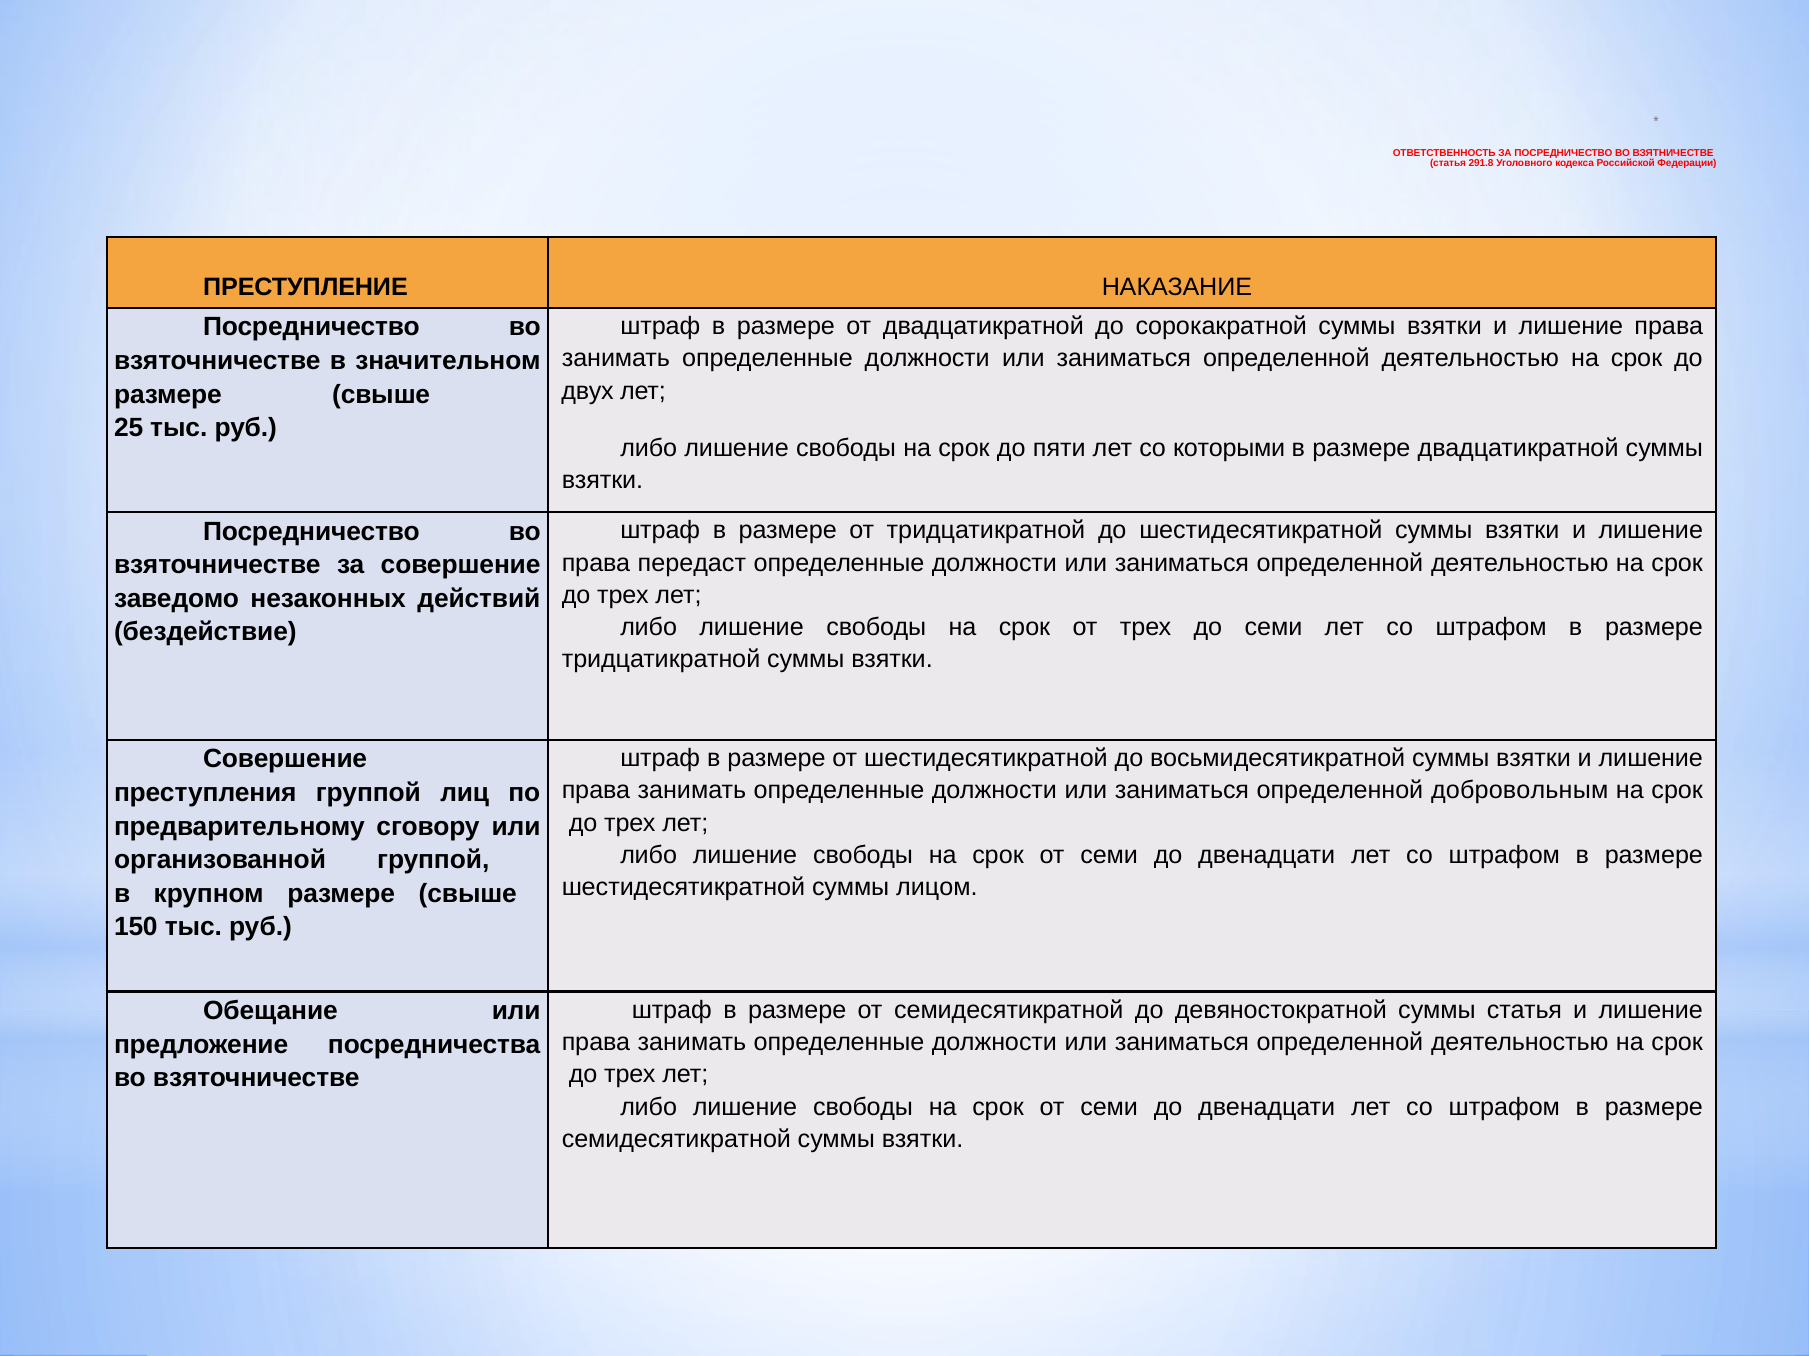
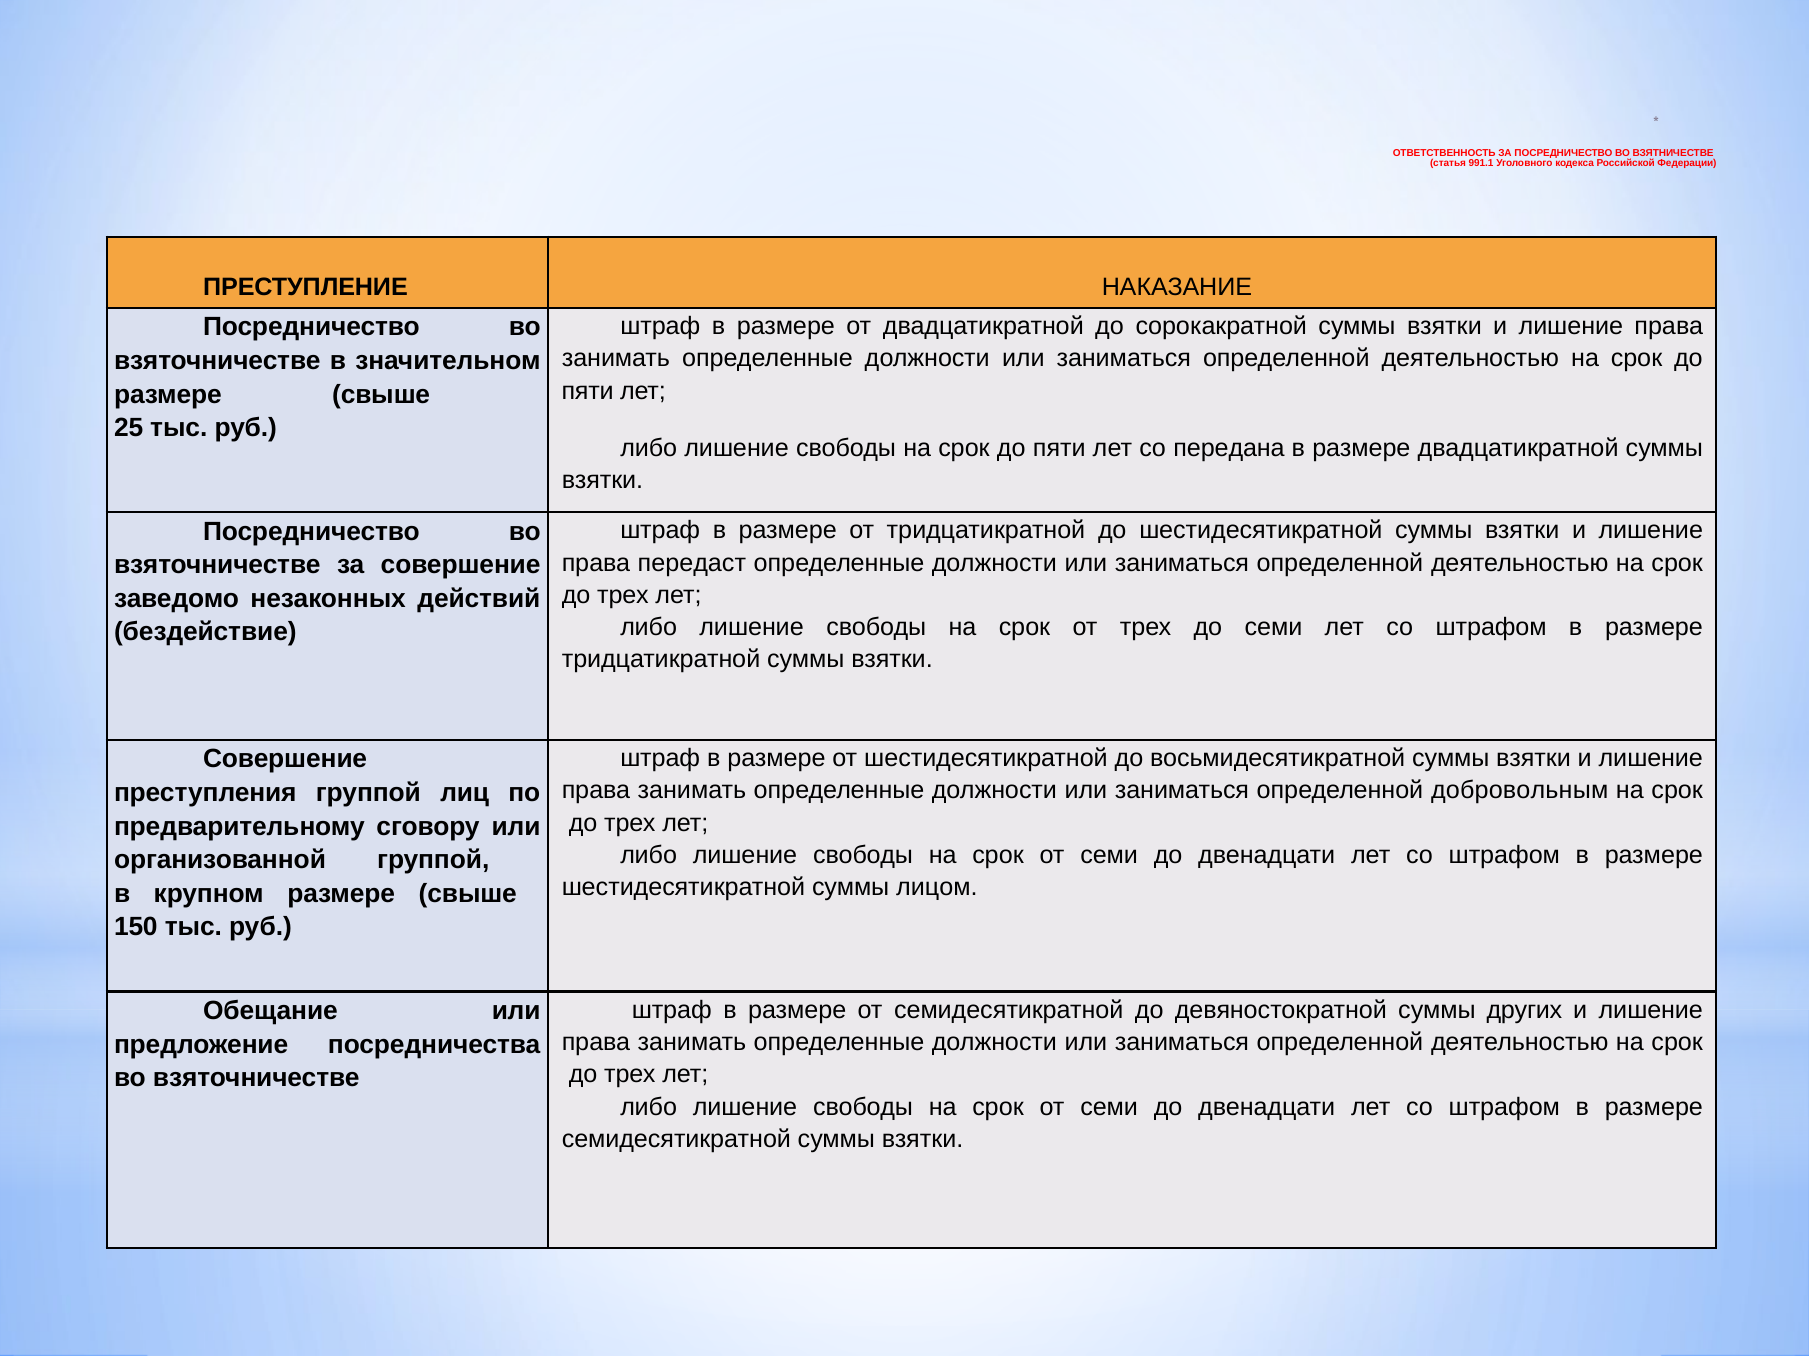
291.8: 291.8 -> 991.1
двух at (588, 391): двух -> пяти
которыми: которыми -> передана
суммы статья: статья -> других
